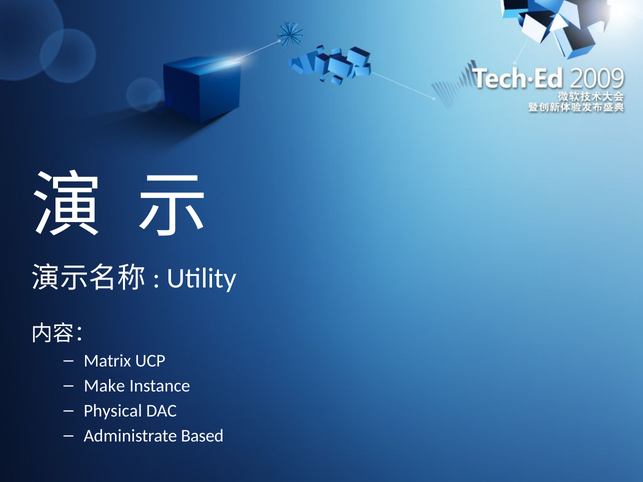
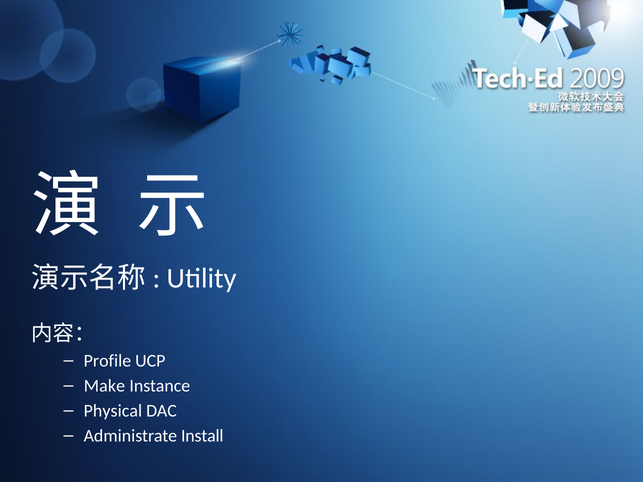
Matrix: Matrix -> Profile
Based: Based -> Install
